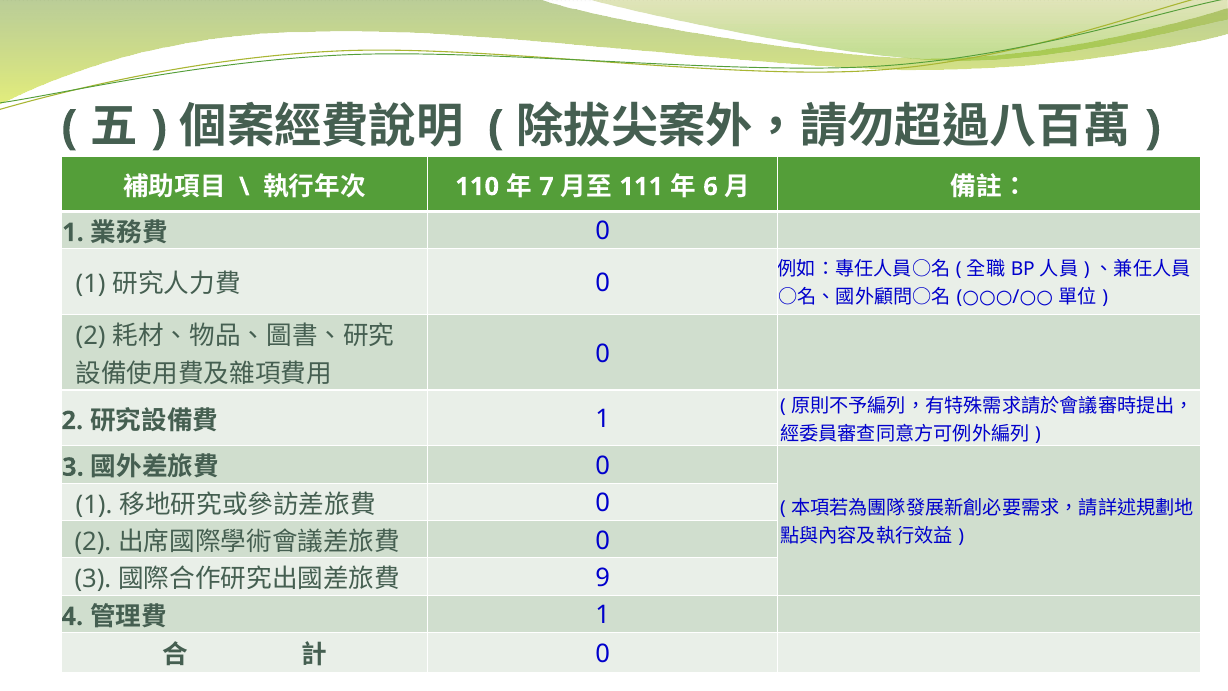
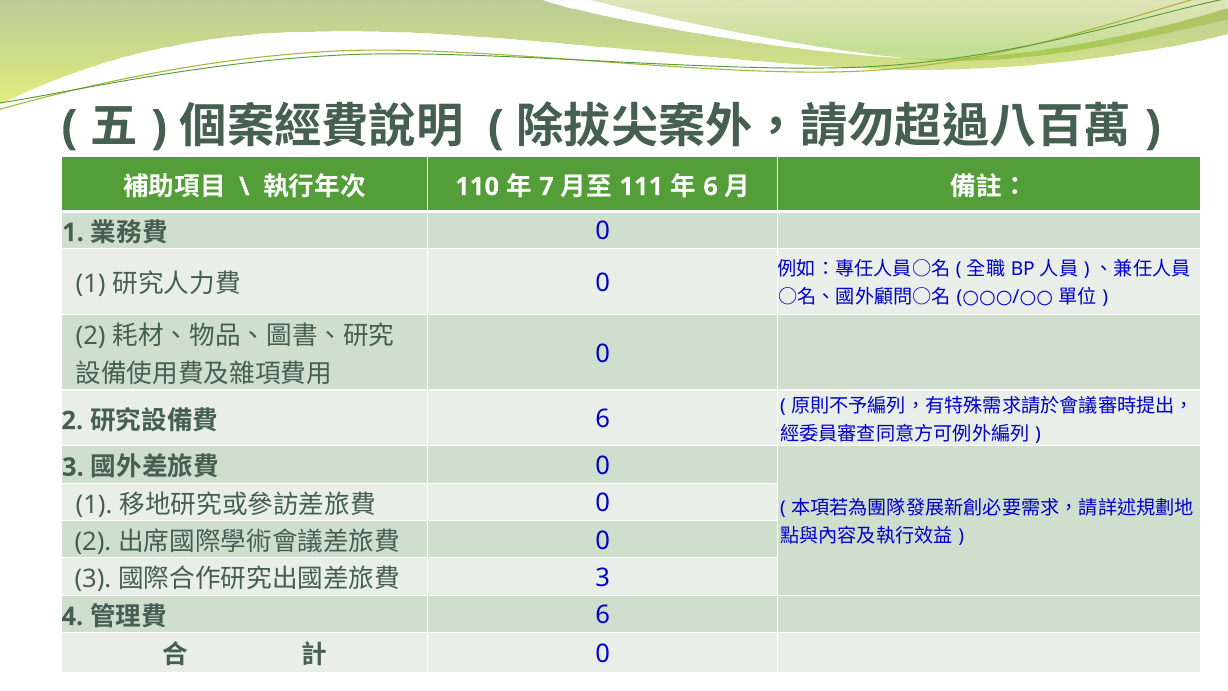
1 at (603, 419): 1 -> 6
9 at (603, 578): 9 -> 3
1 at (603, 615): 1 -> 6
